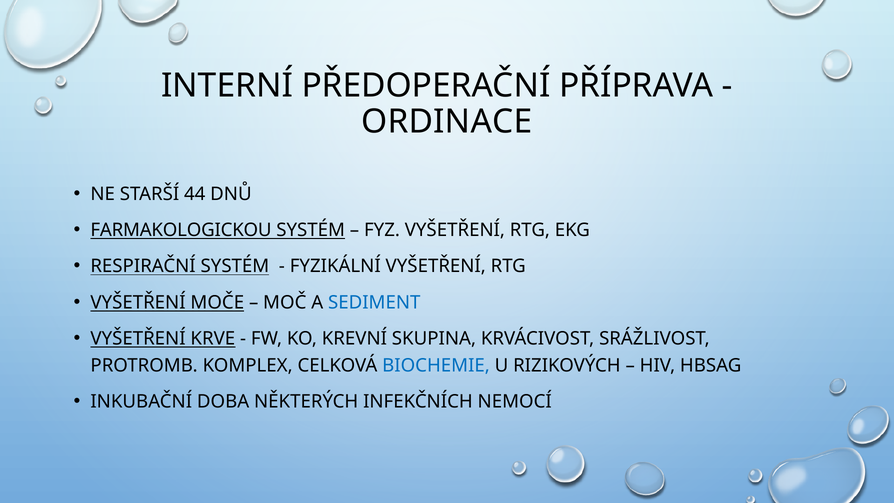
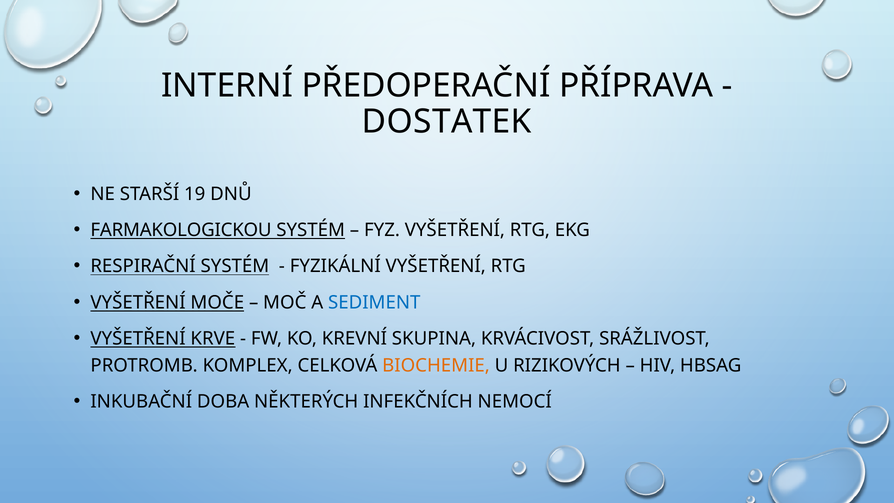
ORDINACE: ORDINACE -> DOSTATEK
44: 44 -> 19
BIOCHEMIE colour: blue -> orange
